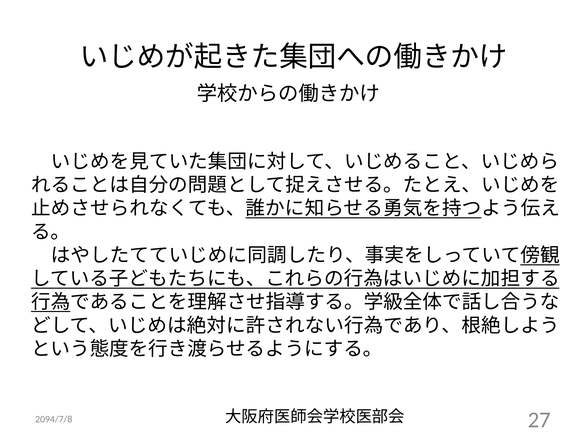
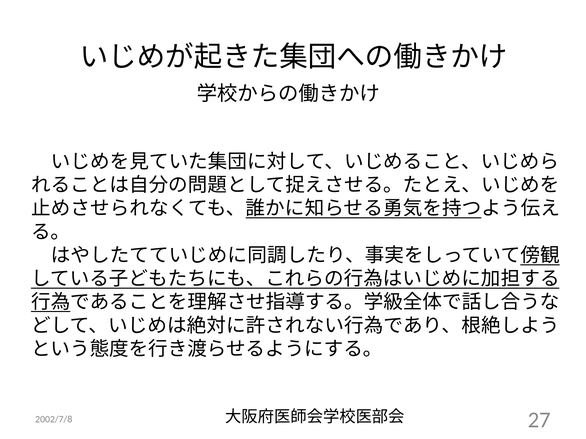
2094/7/8: 2094/7/8 -> 2002/7/8
